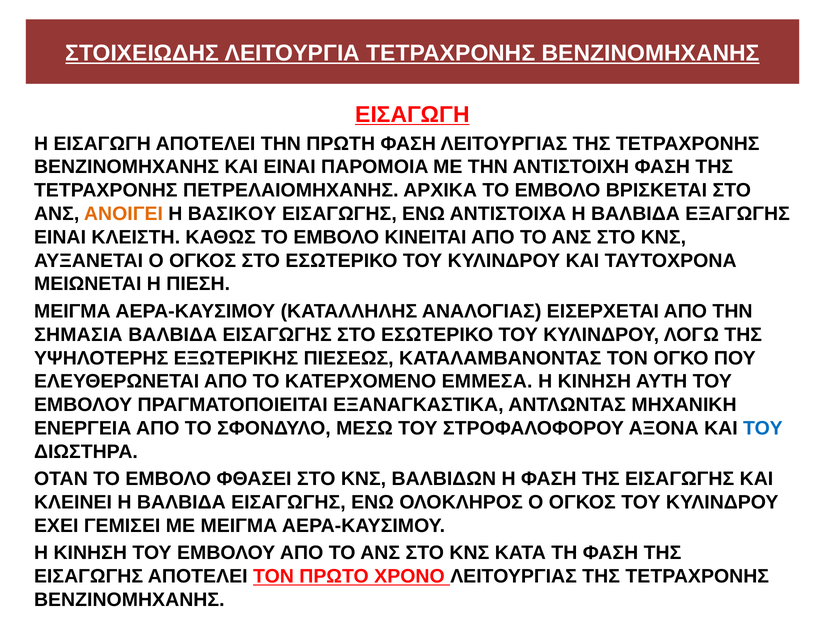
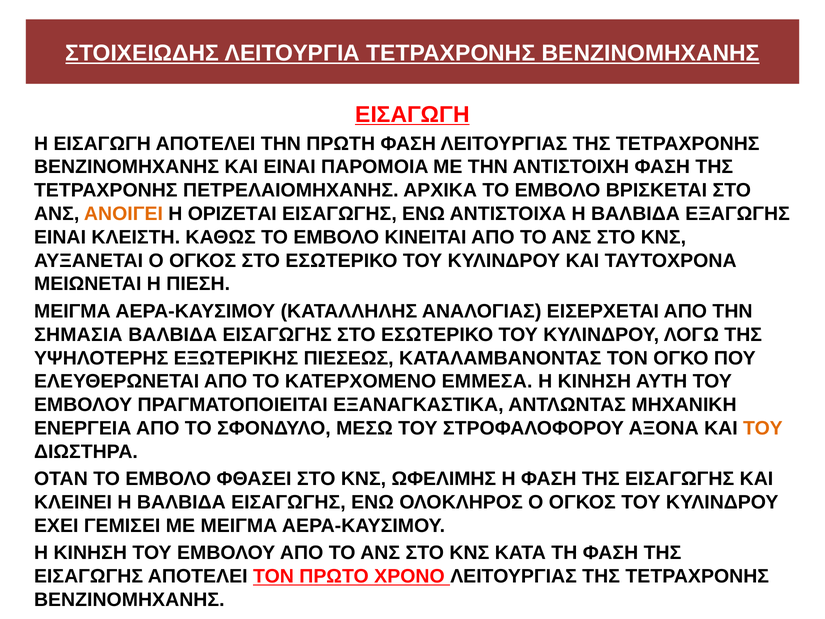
ΒΑΣΙΚΟΥ: ΒΑΣΙΚΟΥ -> ΟΡΙΖΕΤΑΙ
ΤΟΥ at (763, 428) colour: blue -> orange
ΒΑΛΒΙΔΩΝ: ΒΑΛΒΙΔΩΝ -> ΩΦΕΛΙΜΗΣ
